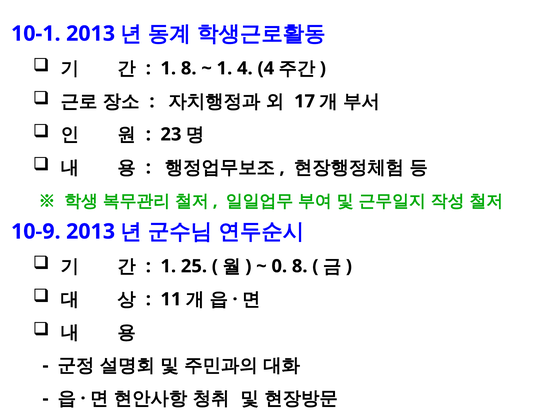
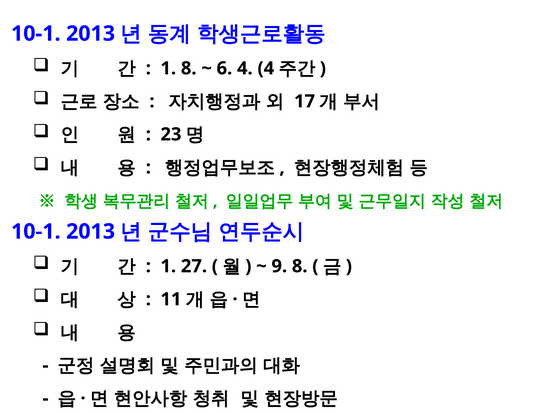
1 at (224, 68): 1 -> 6
10-9 at (36, 232): 10-9 -> 10-1
25: 25 -> 27
0: 0 -> 9
